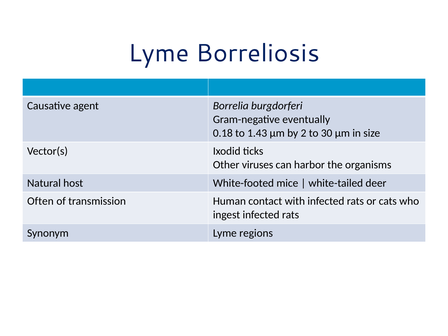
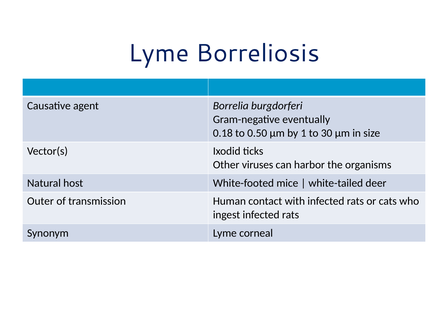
1.43: 1.43 -> 0.50
2: 2 -> 1
Often: Often -> Outer
regions: regions -> corneal
